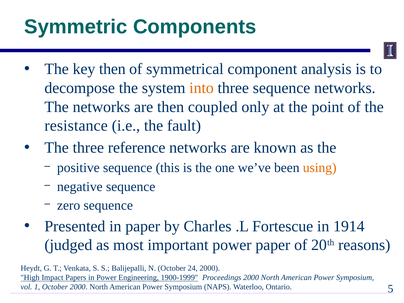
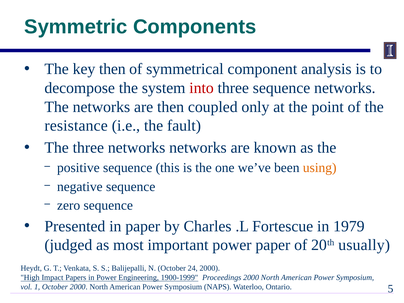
into colour: orange -> red
three reference: reference -> networks
1914: 1914 -> 1979
reasons: reasons -> usually
